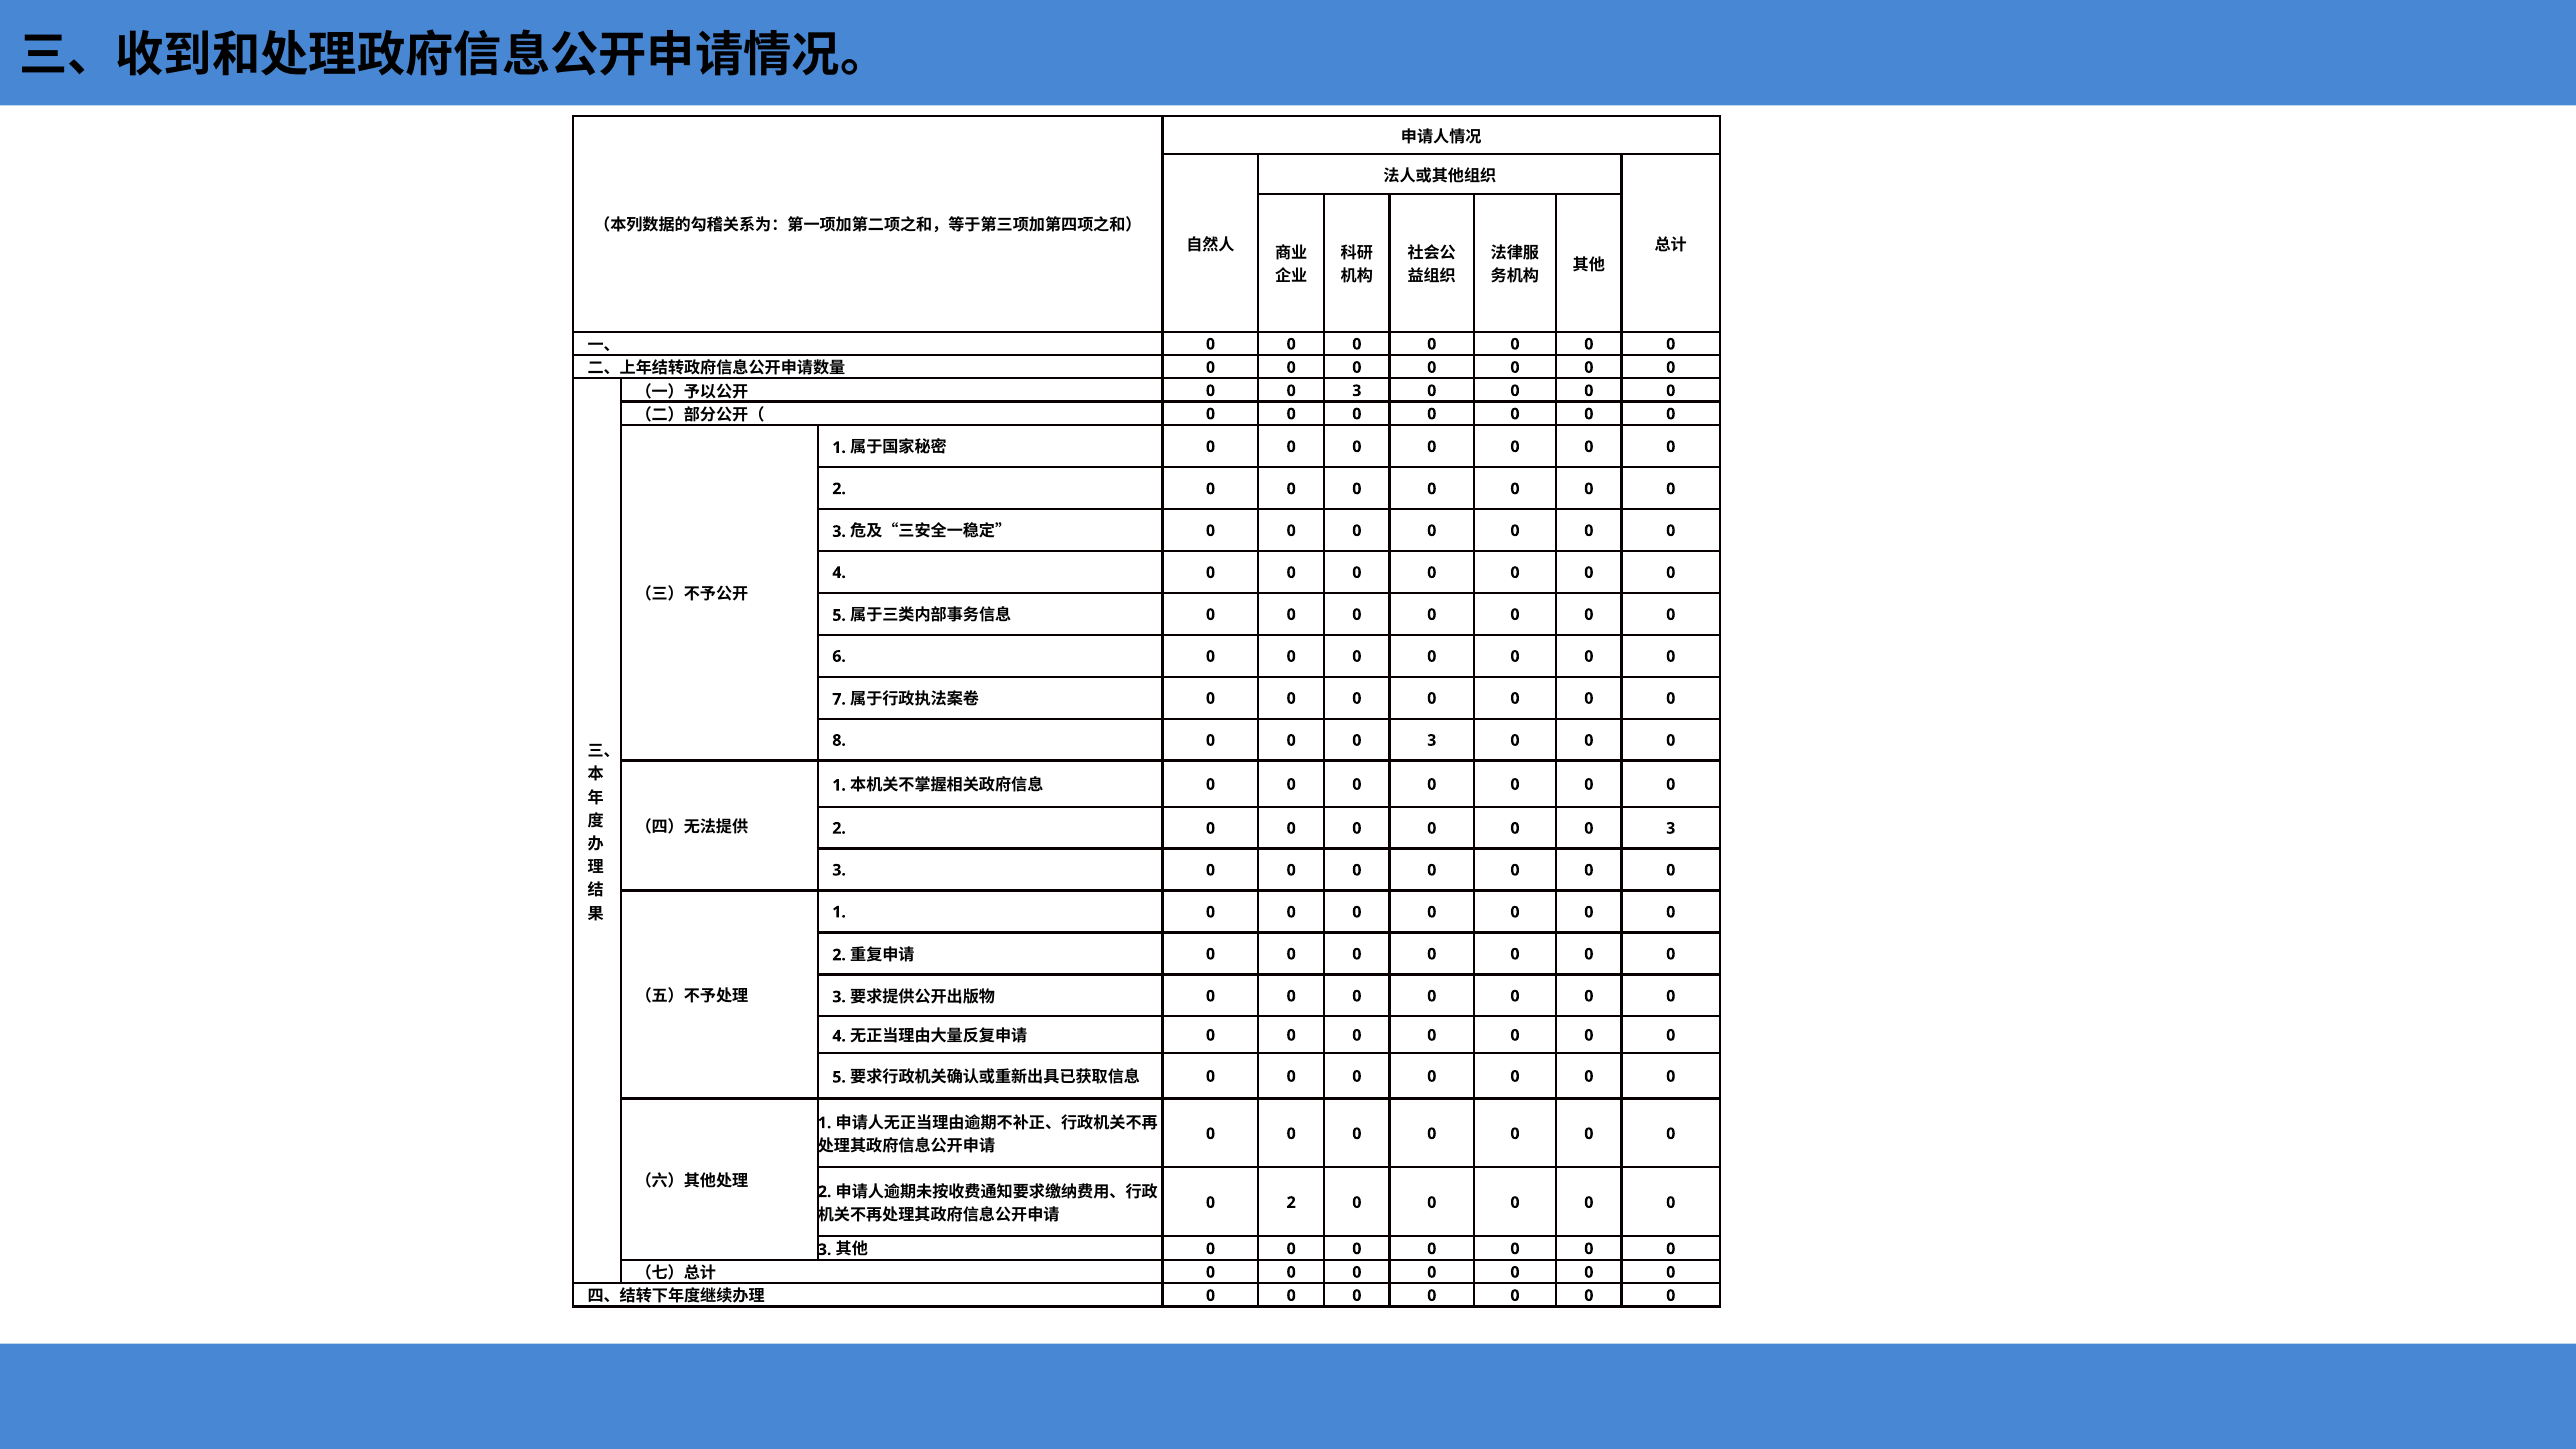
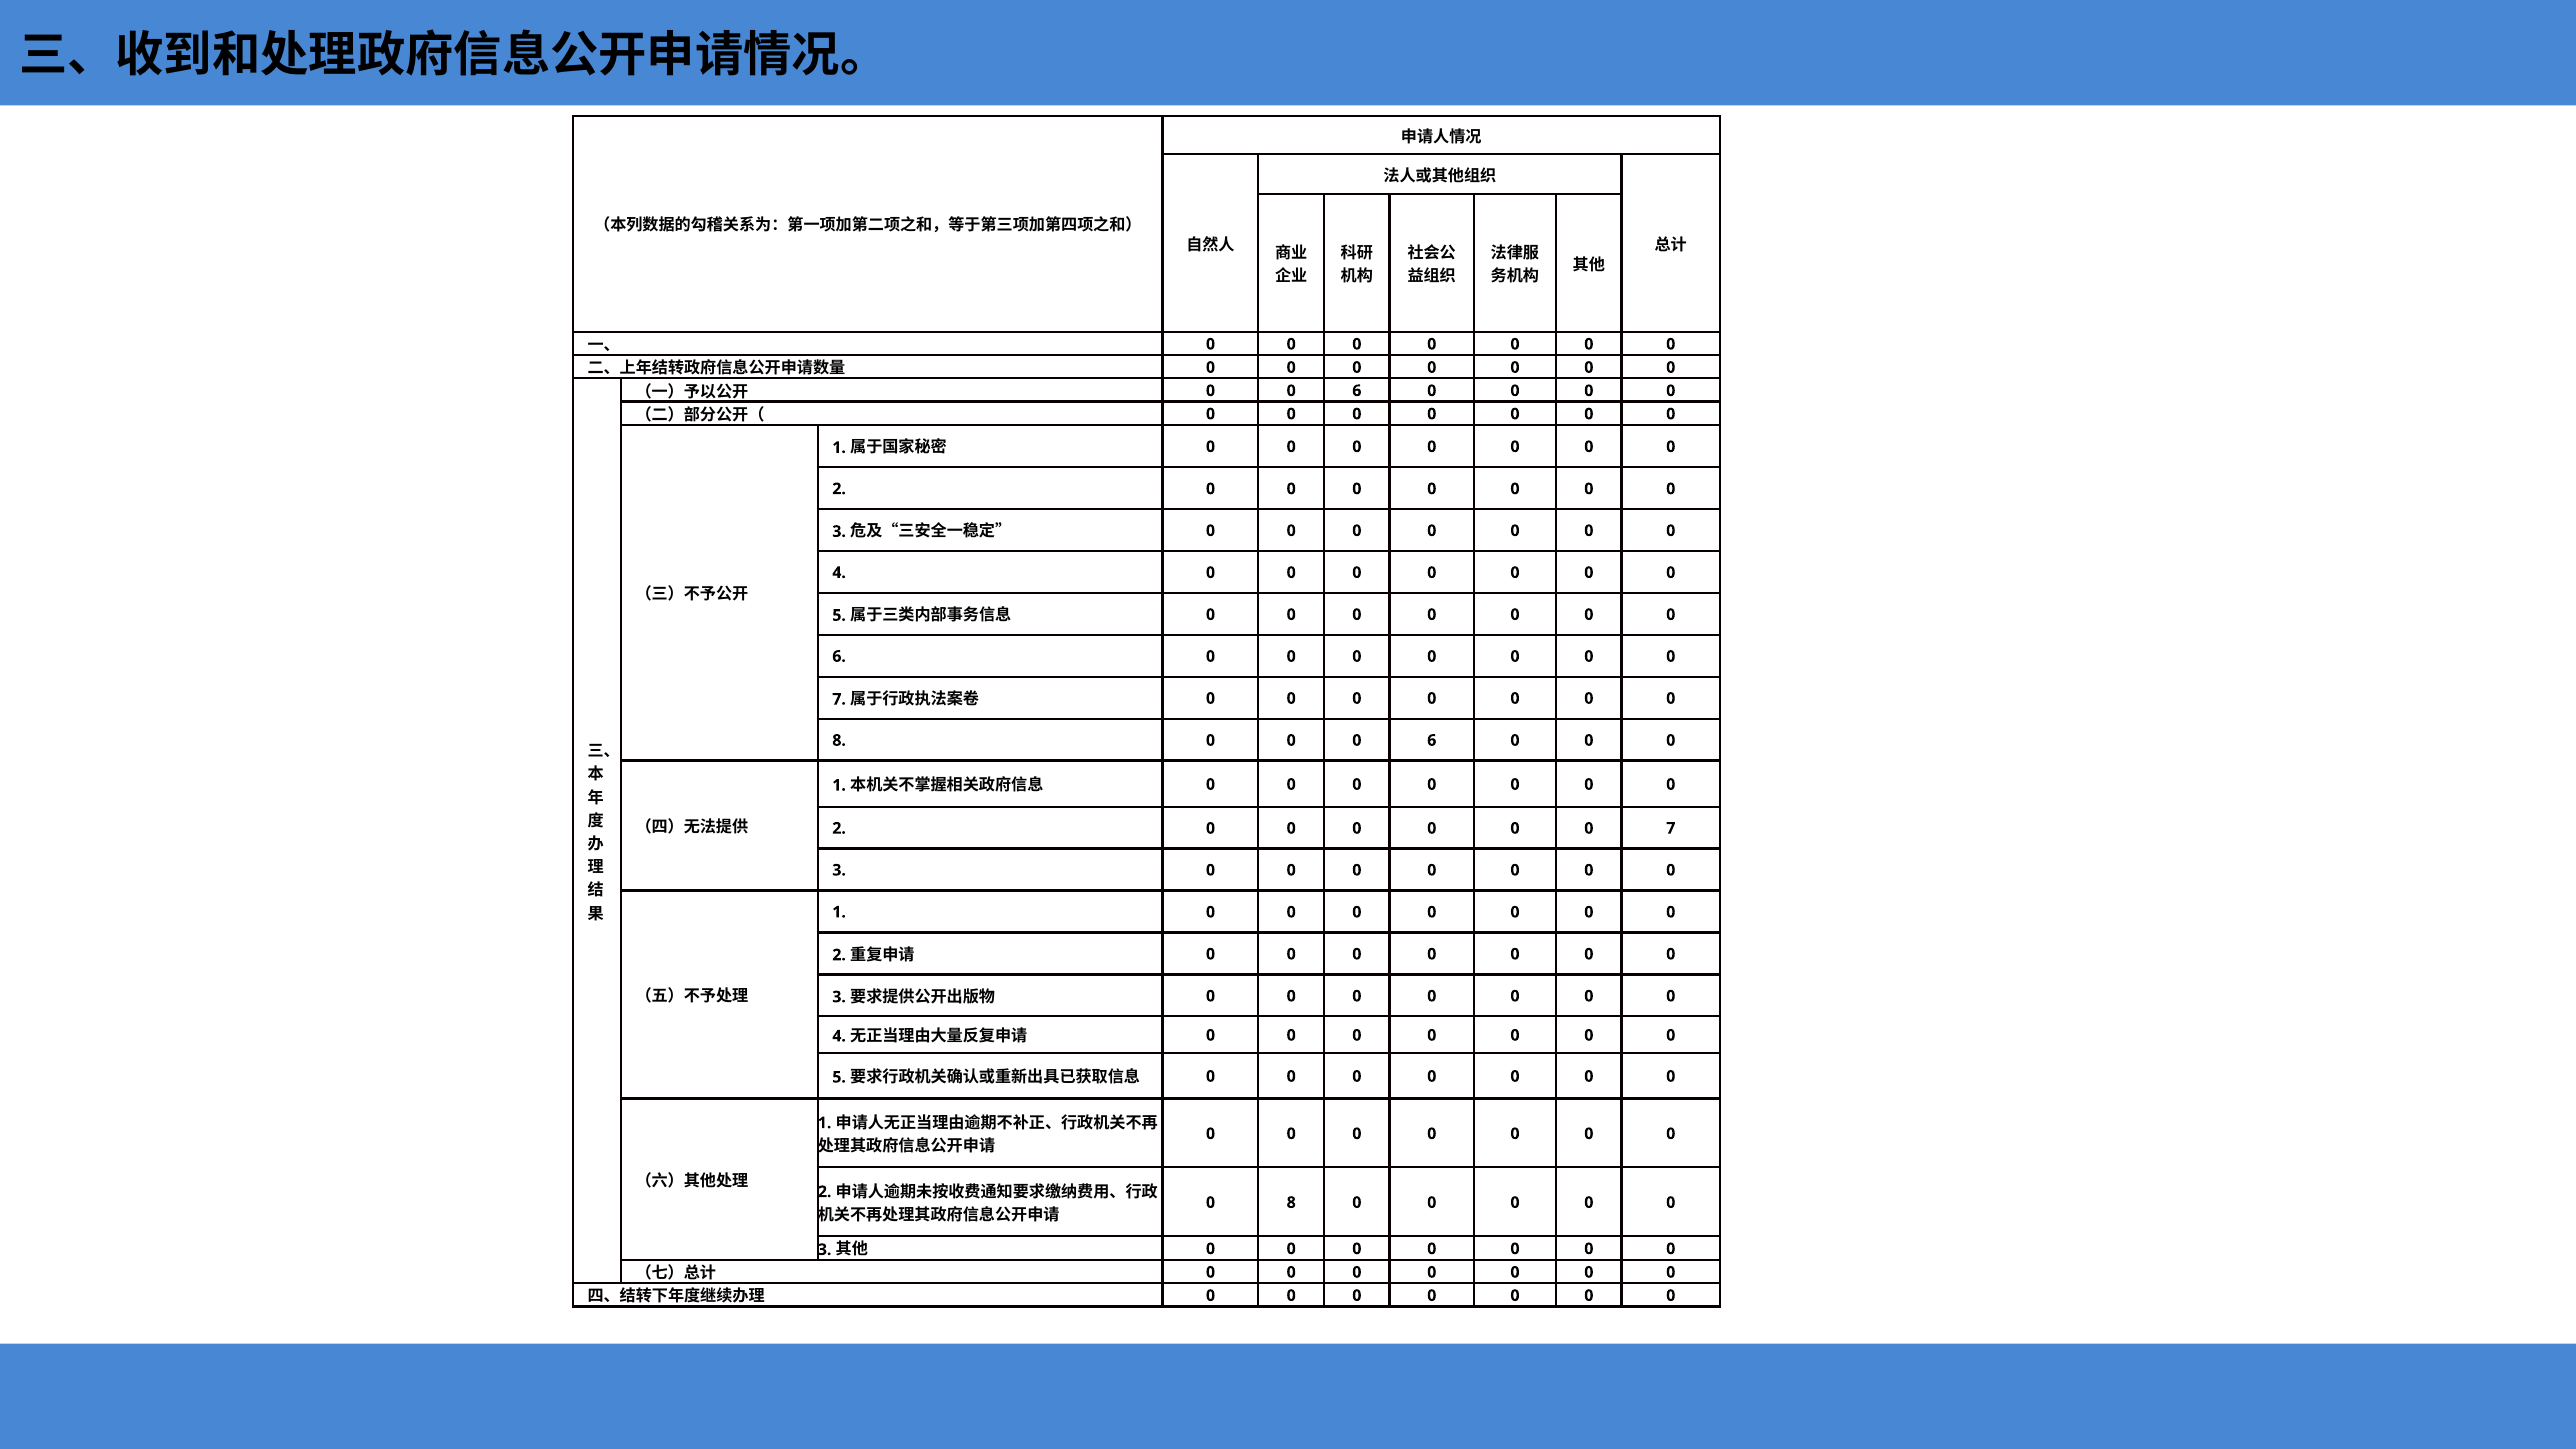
3 at (1357, 391): 3 -> 6
3 at (1432, 740): 3 -> 6
3 at (1671, 828): 3 -> 7
2 at (1291, 1203): 2 -> 8
